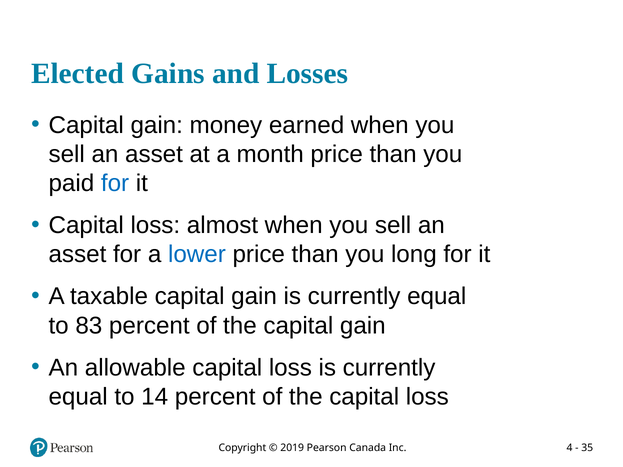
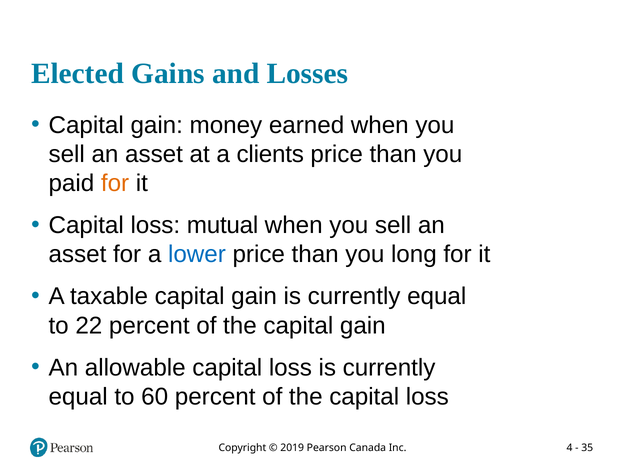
month: month -> clients
for at (115, 183) colour: blue -> orange
almost: almost -> mutual
83: 83 -> 22
14: 14 -> 60
